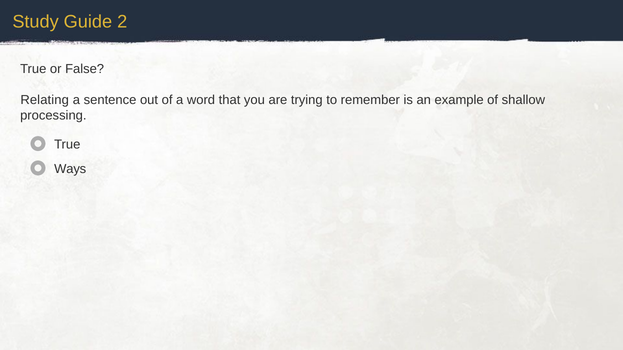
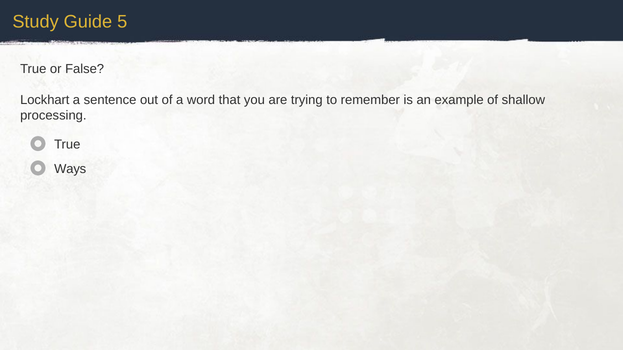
2: 2 -> 5
Relating: Relating -> Lockhart
